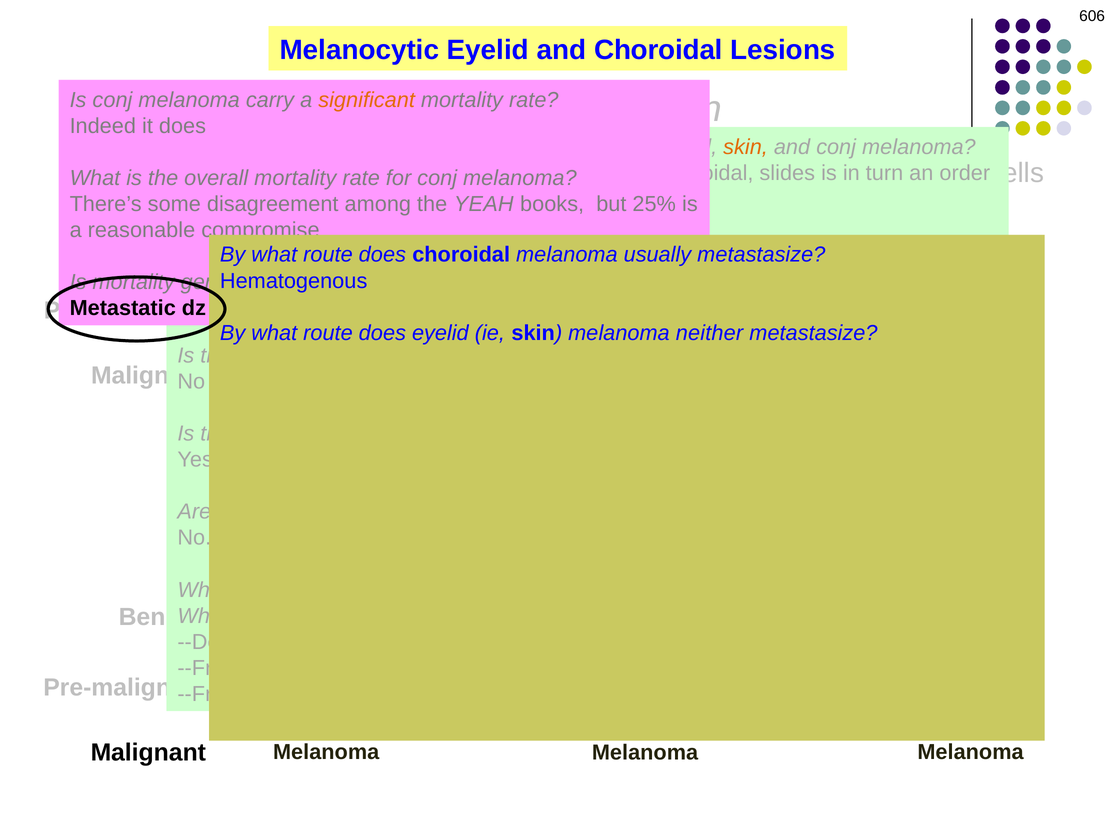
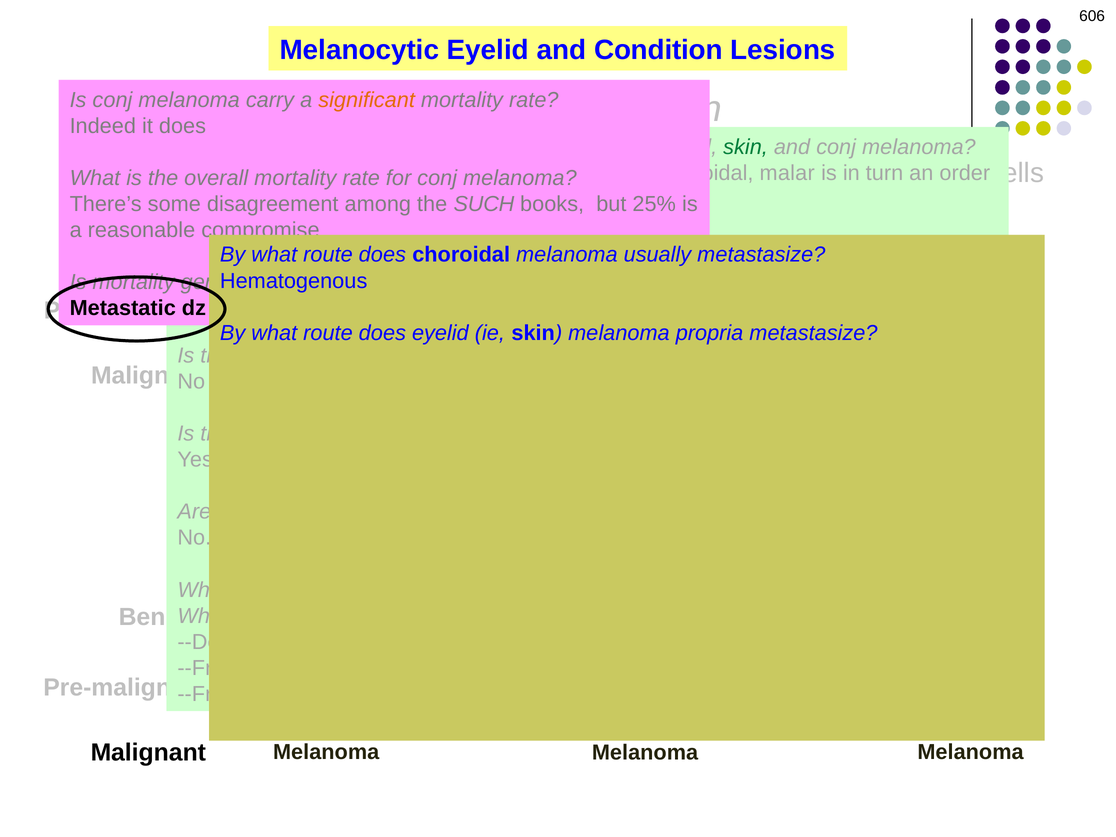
and Choroidal: Choroidal -> Condition
skin at (746, 147) colour: orange -> green
slides: slides -> malar
the YEAH: YEAH -> SUCH
neither: neither -> propria
